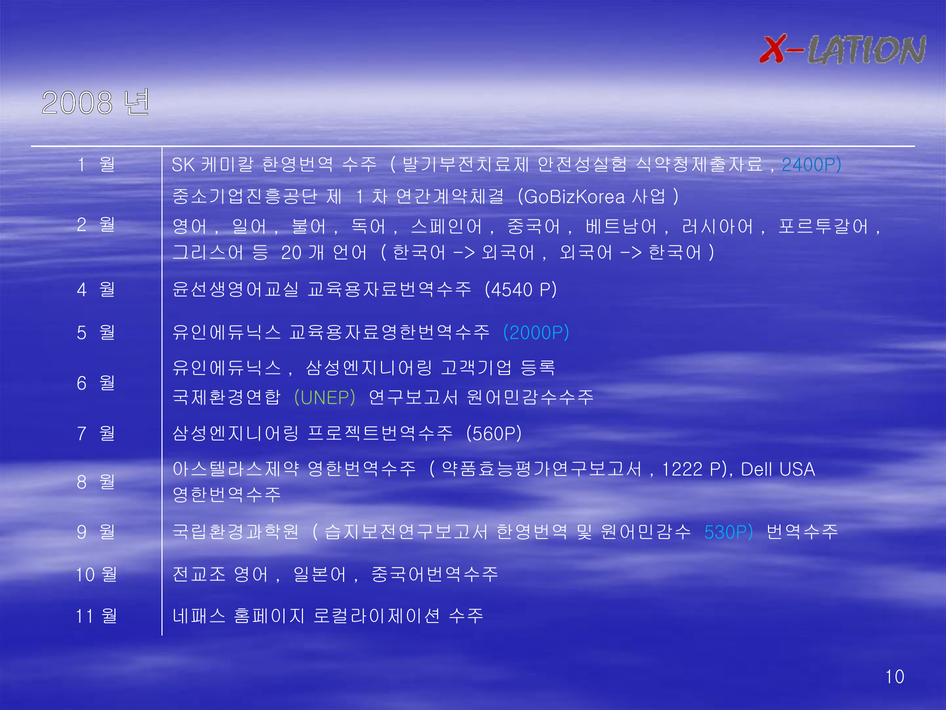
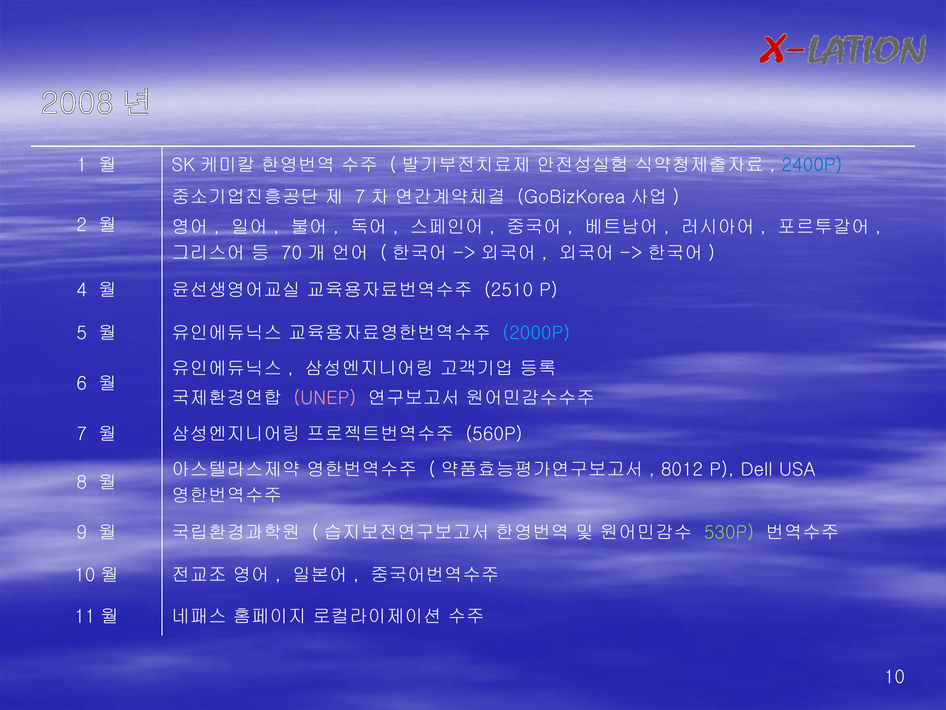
1 at (360, 197): 1 -> 7
20: 20 -> 70
4540: 4540 -> 2510
UNEP colour: light green -> pink
1222: 1222 -> 8012
530P colour: light blue -> light green
